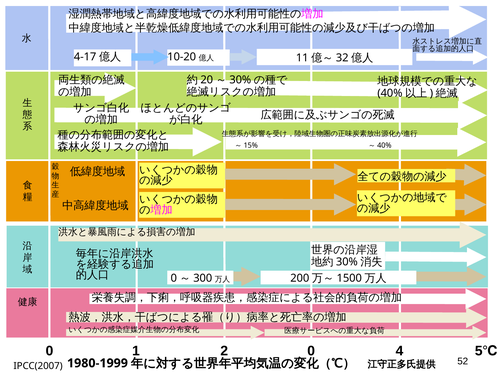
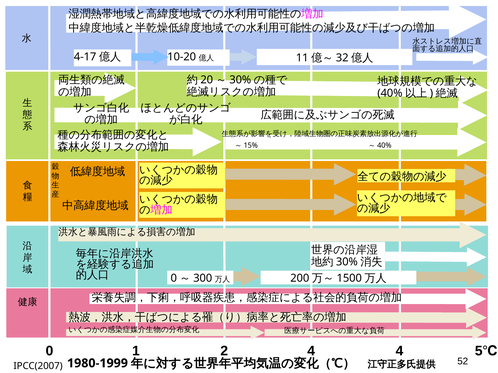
2 0: 0 -> 4
